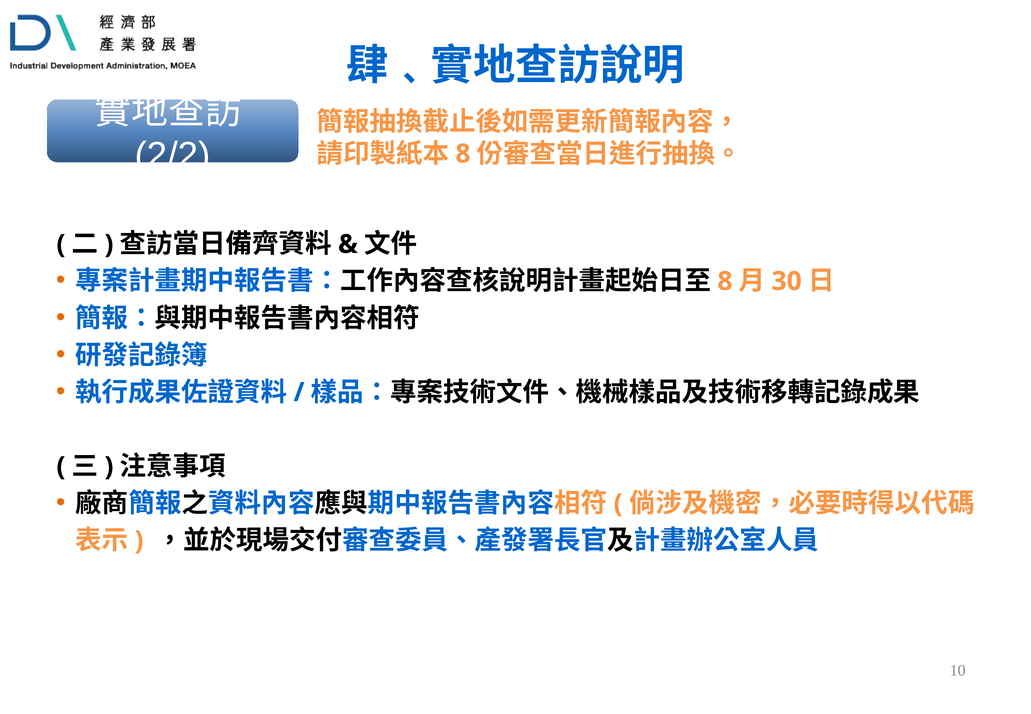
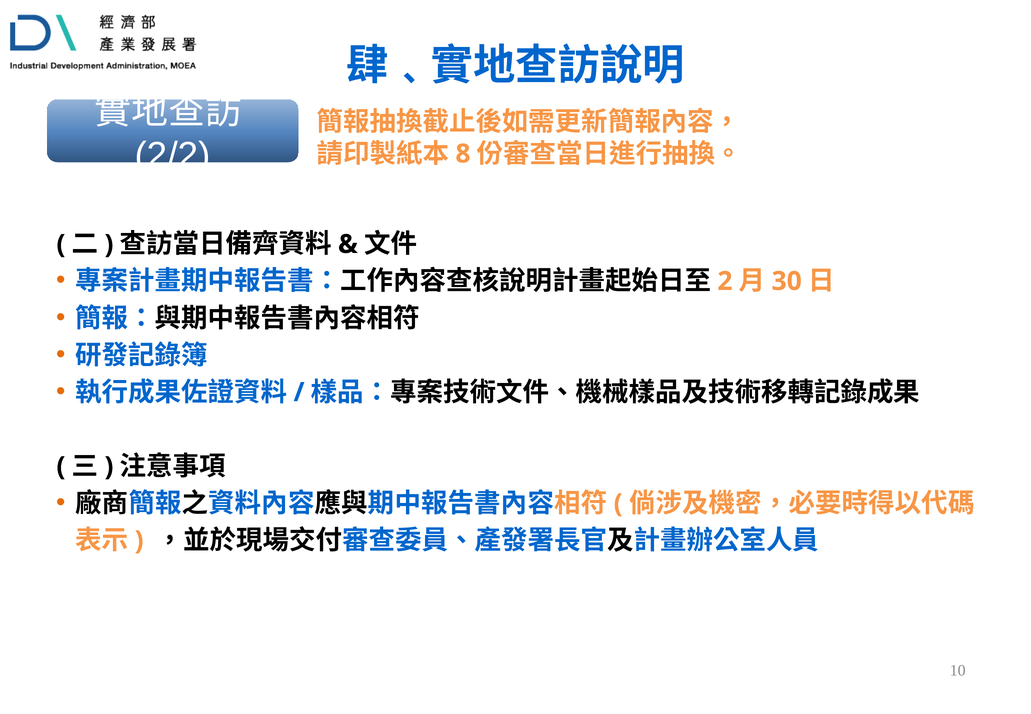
8 at (725, 281): 8 -> 2
